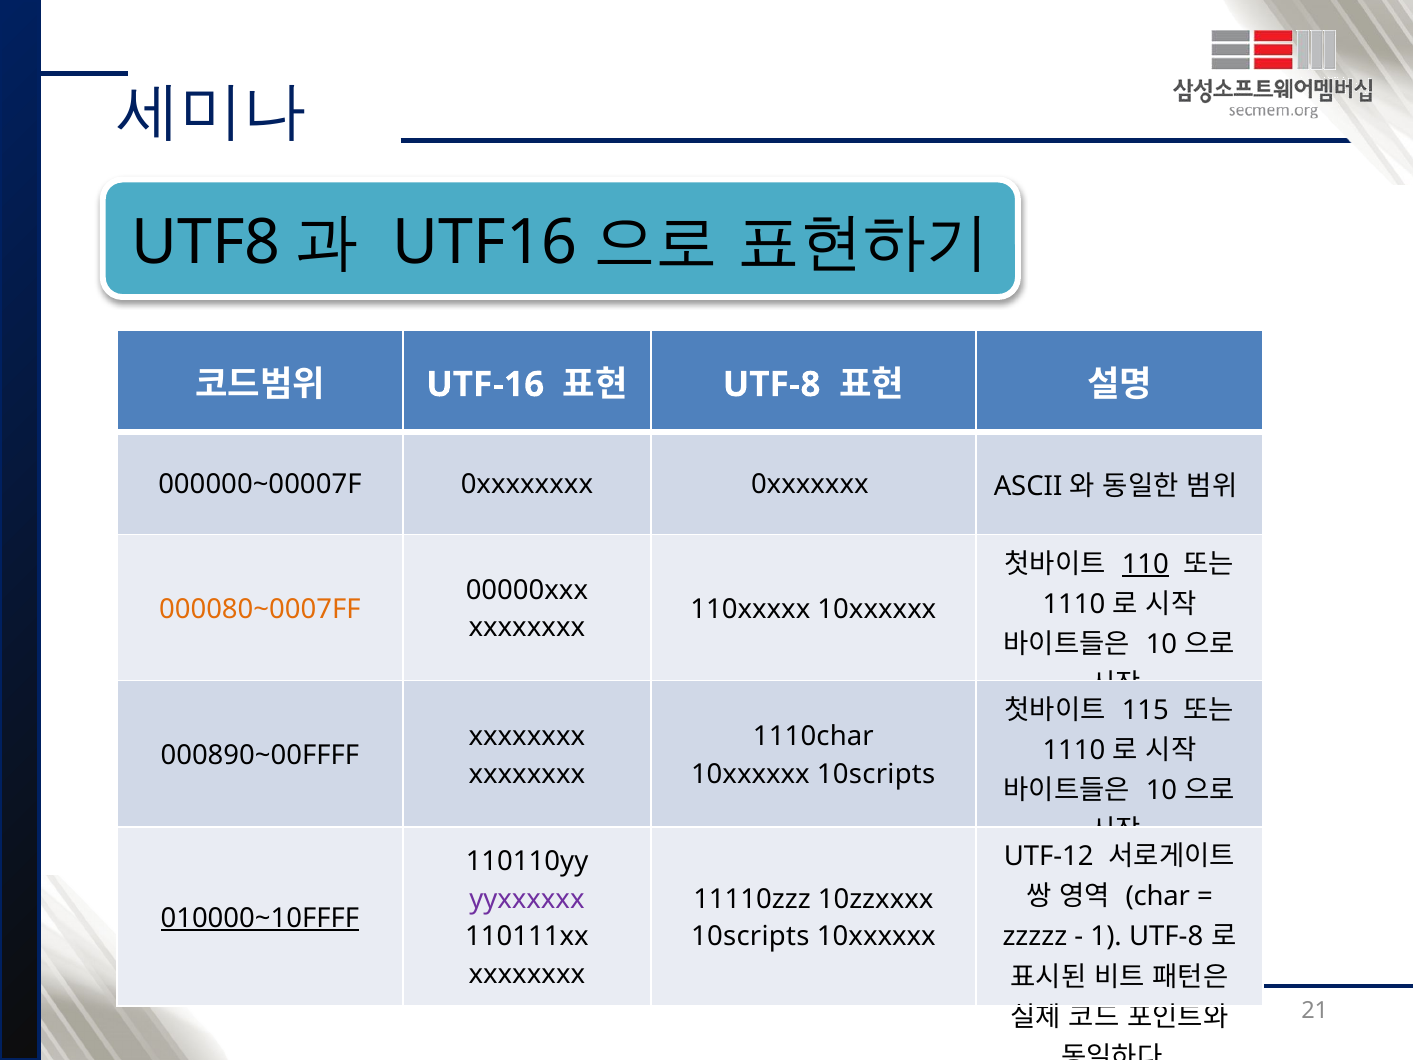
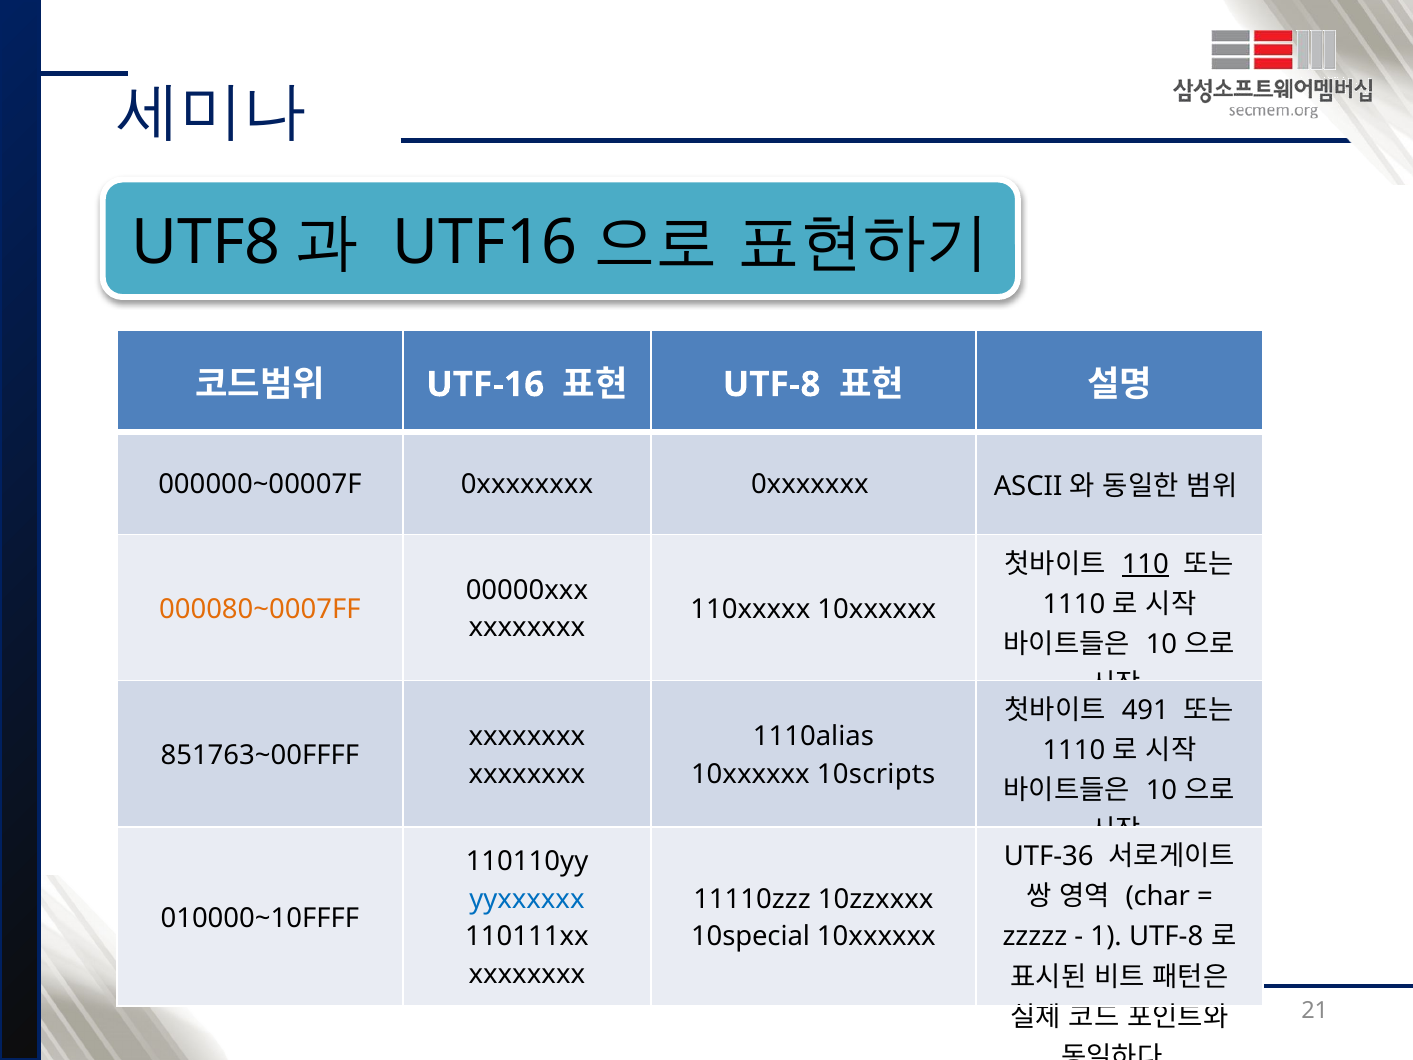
115: 115 -> 491
1110char: 1110char -> 1110alias
000890~00FFFF: 000890~00FFFF -> 851763~00FFFF
UTF-12: UTF-12 -> UTF-36
yyxxxxxx colour: purple -> blue
010000~10FFFF underline: present -> none
10scripts at (750, 937): 10scripts -> 10special
